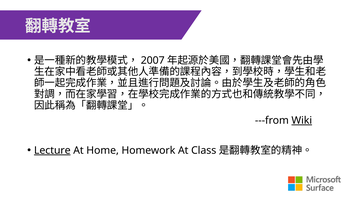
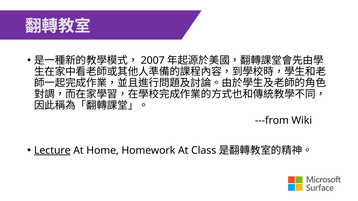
Wiki underline: present -> none
